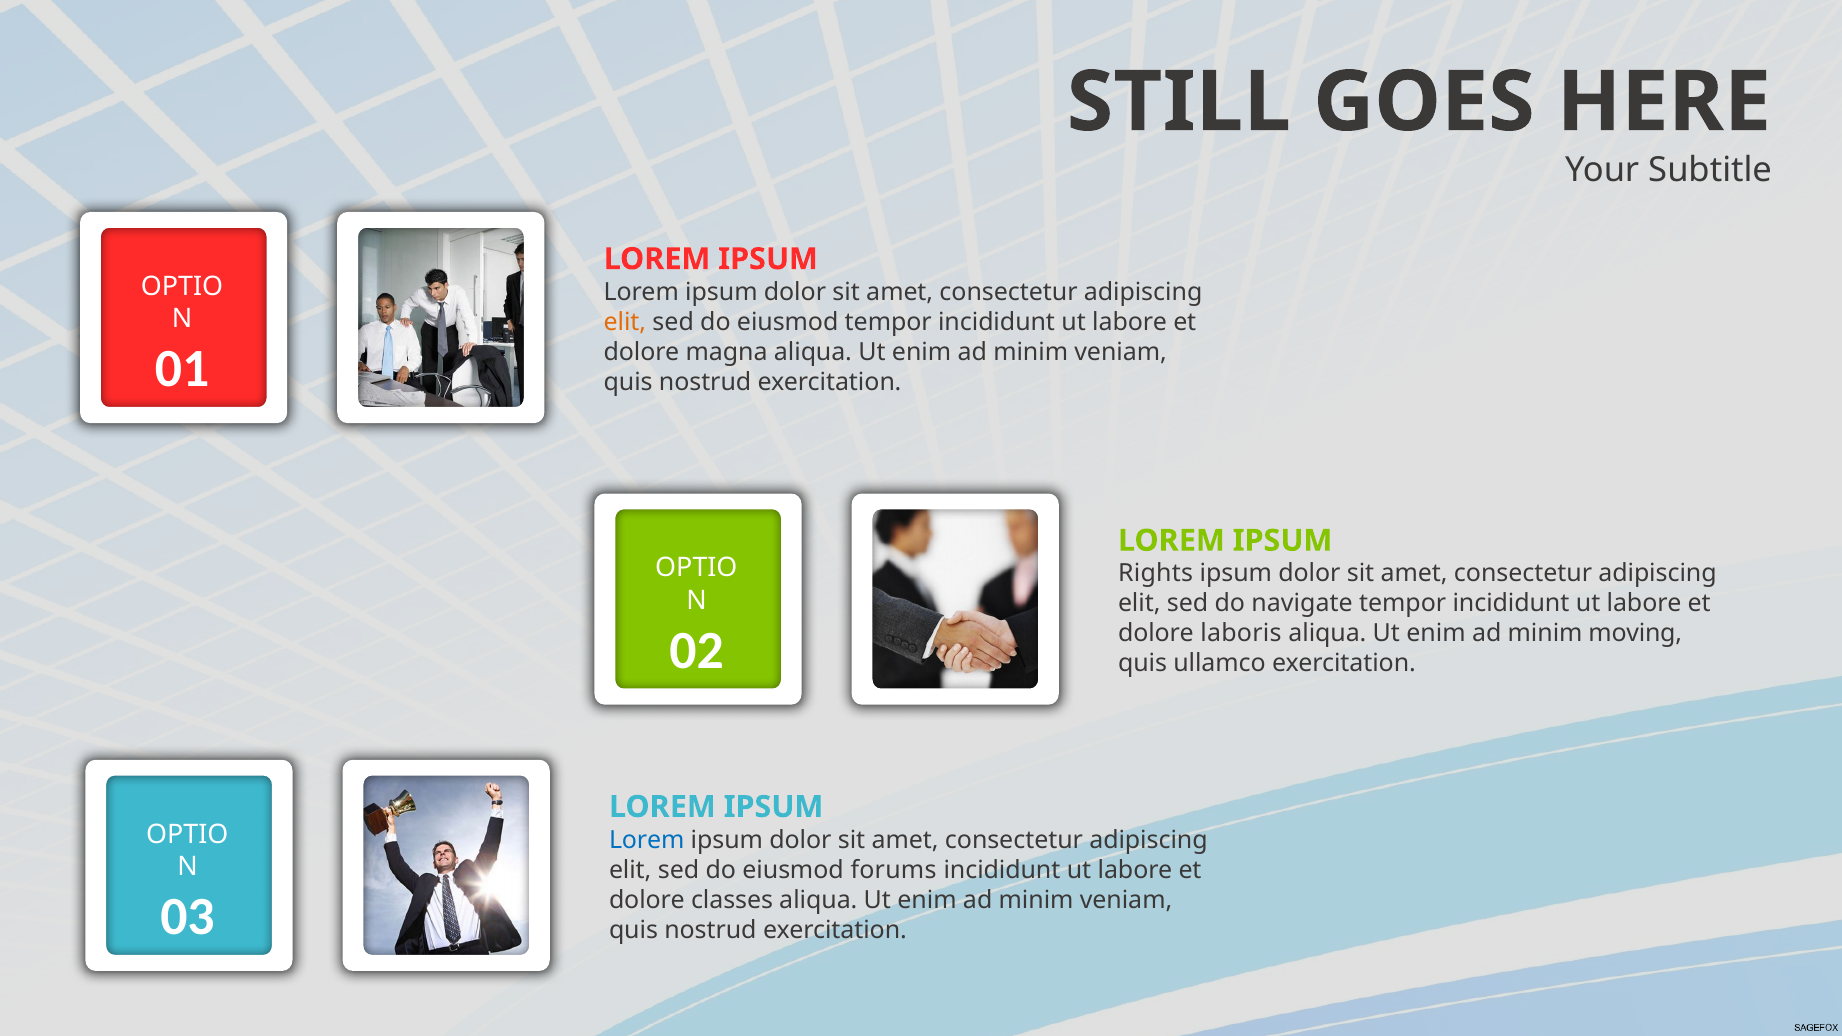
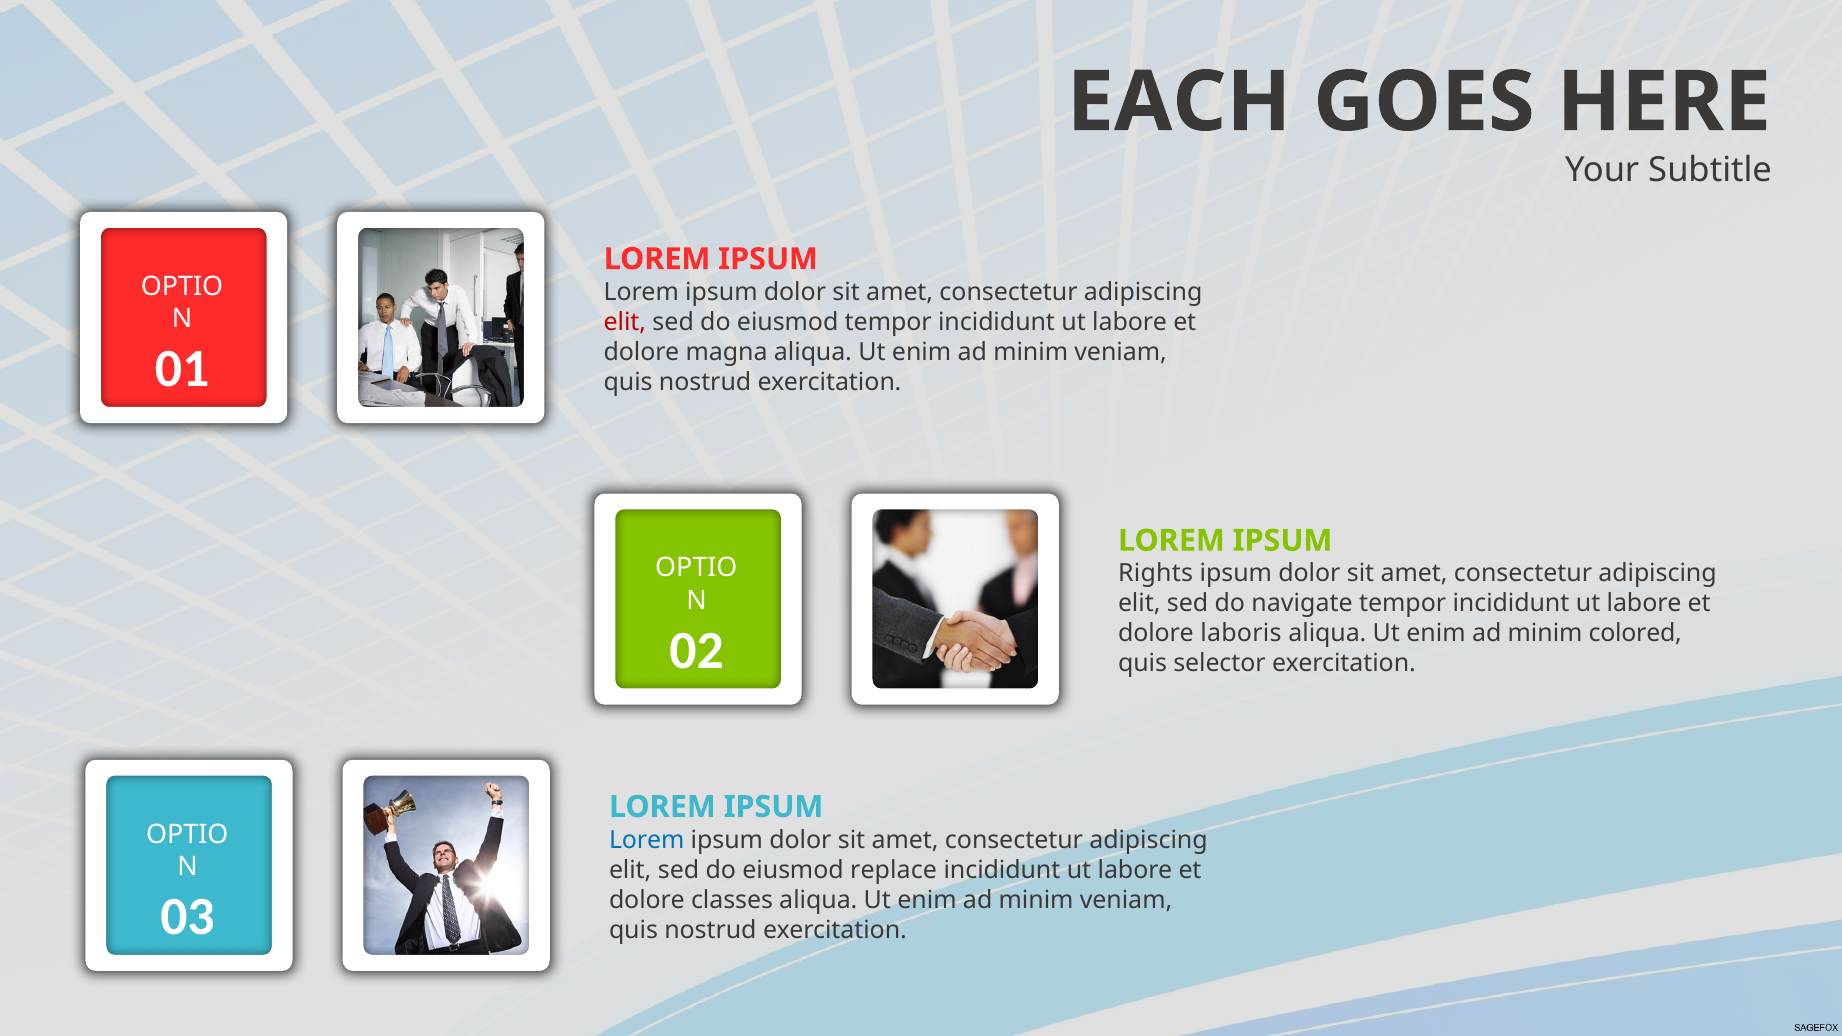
STILL: STILL -> EACH
elit at (625, 322) colour: orange -> red
moving: moving -> colored
ullamco: ullamco -> selector
forums: forums -> replace
